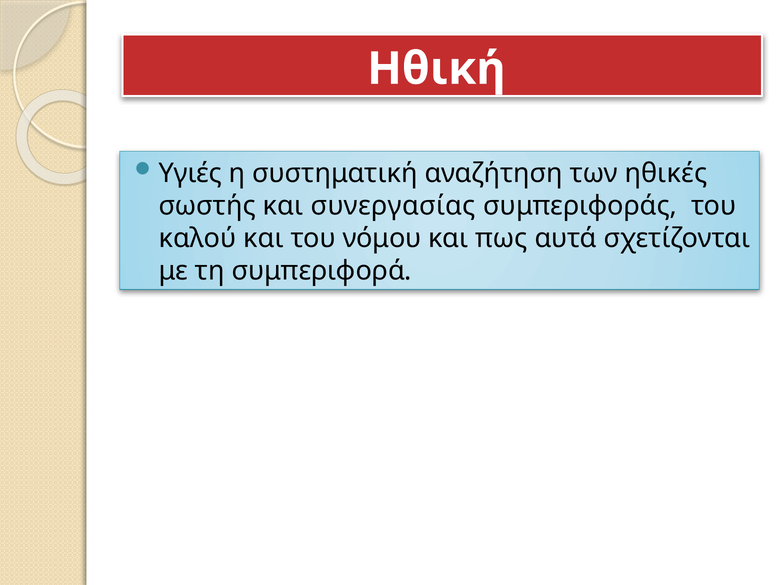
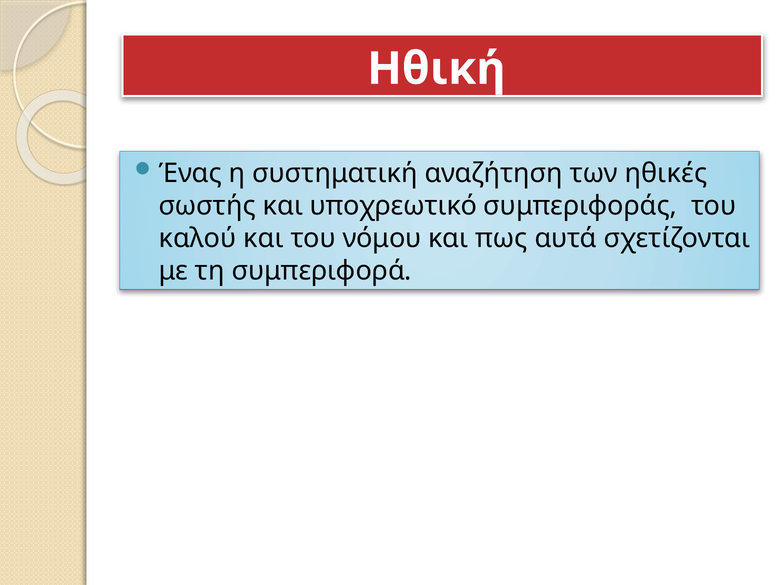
Υγιές: Υγιές -> Ένας
συνεργασίας: συνεργασίας -> υποχρεωτικό
